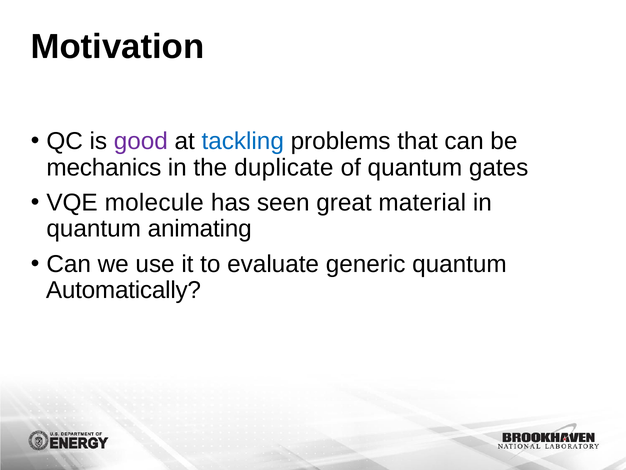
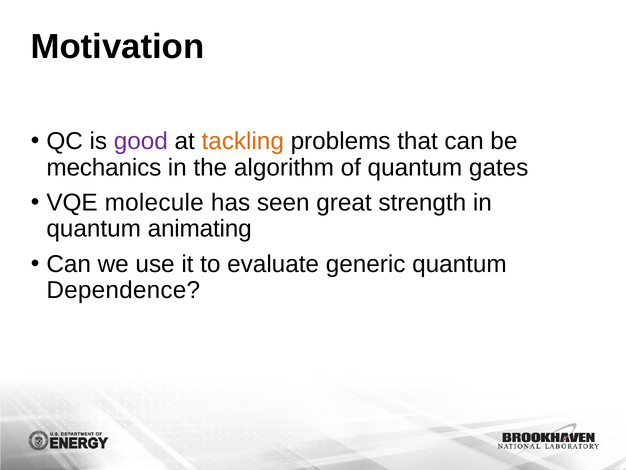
tackling colour: blue -> orange
duplicate: duplicate -> algorithm
material: material -> strength
Automatically: Automatically -> Dependence
